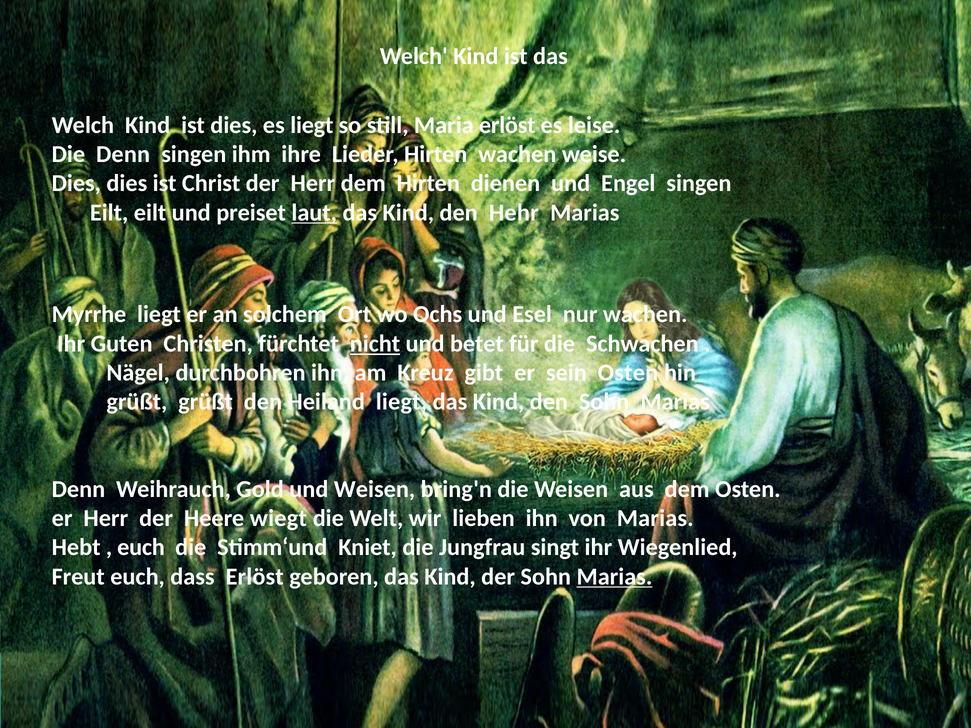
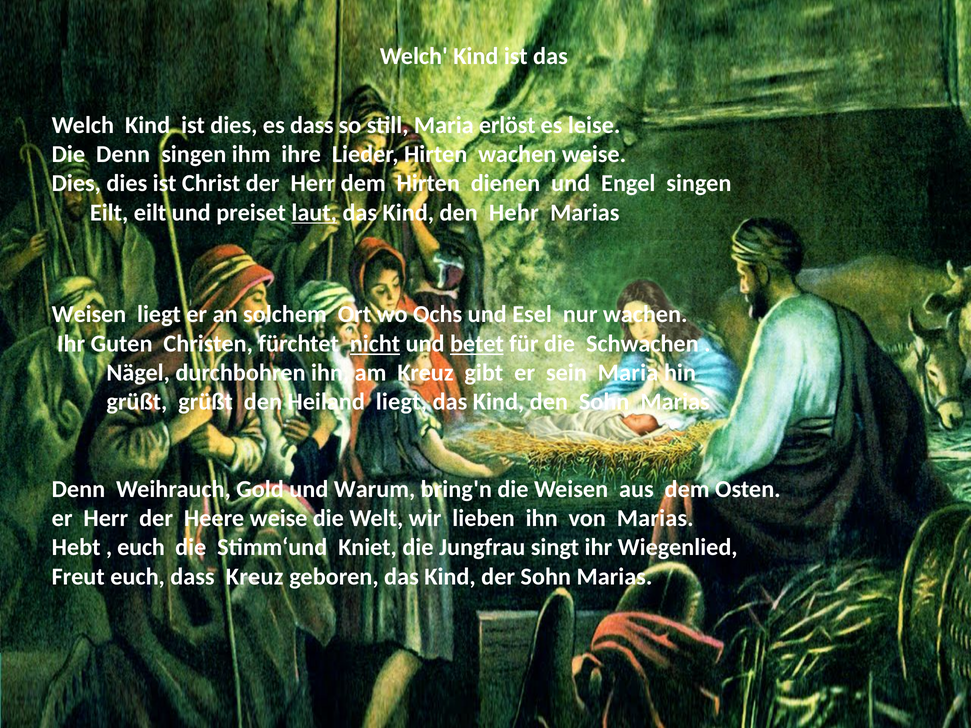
es liegt: liegt -> dass
Myrrhe at (89, 315): Myrrhe -> Weisen
betet underline: none -> present
sein Osten: Osten -> Maria
und Weisen: Weisen -> Warum
Heere wiegt: wiegt -> weise
dass Erlöst: Erlöst -> Kreuz
Marias at (614, 577) underline: present -> none
